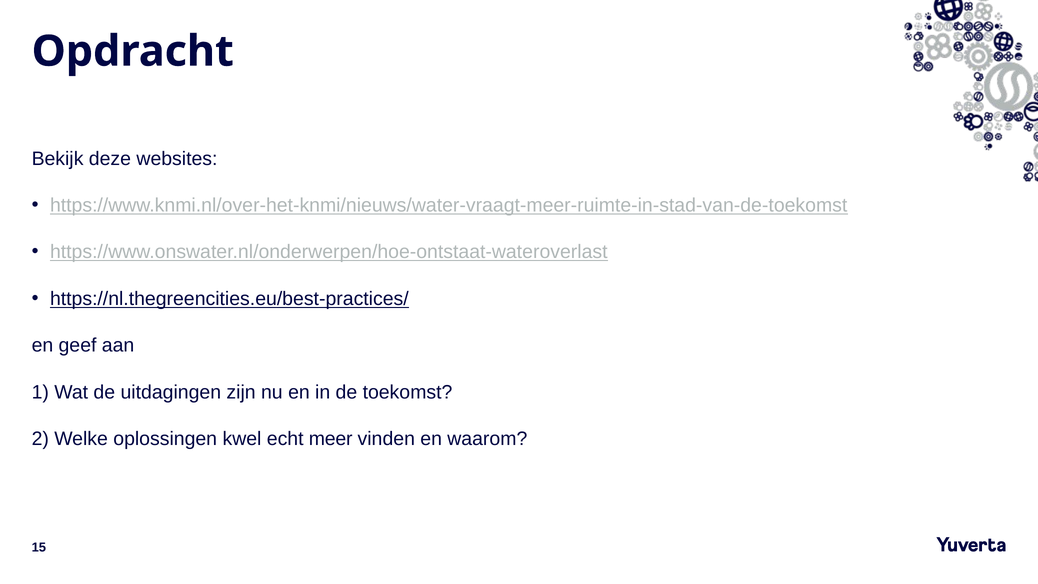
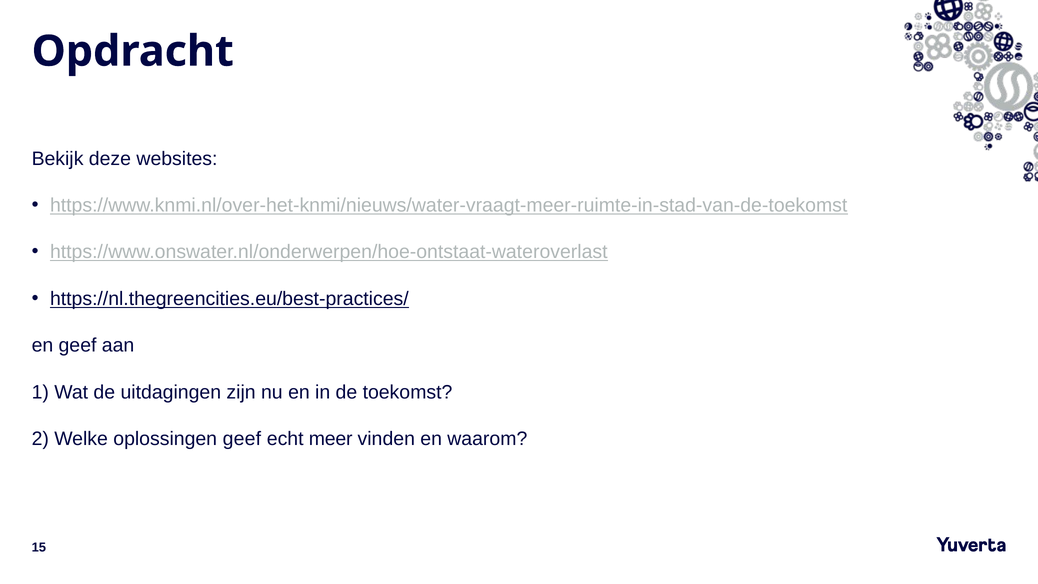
oplossingen kwel: kwel -> geef
